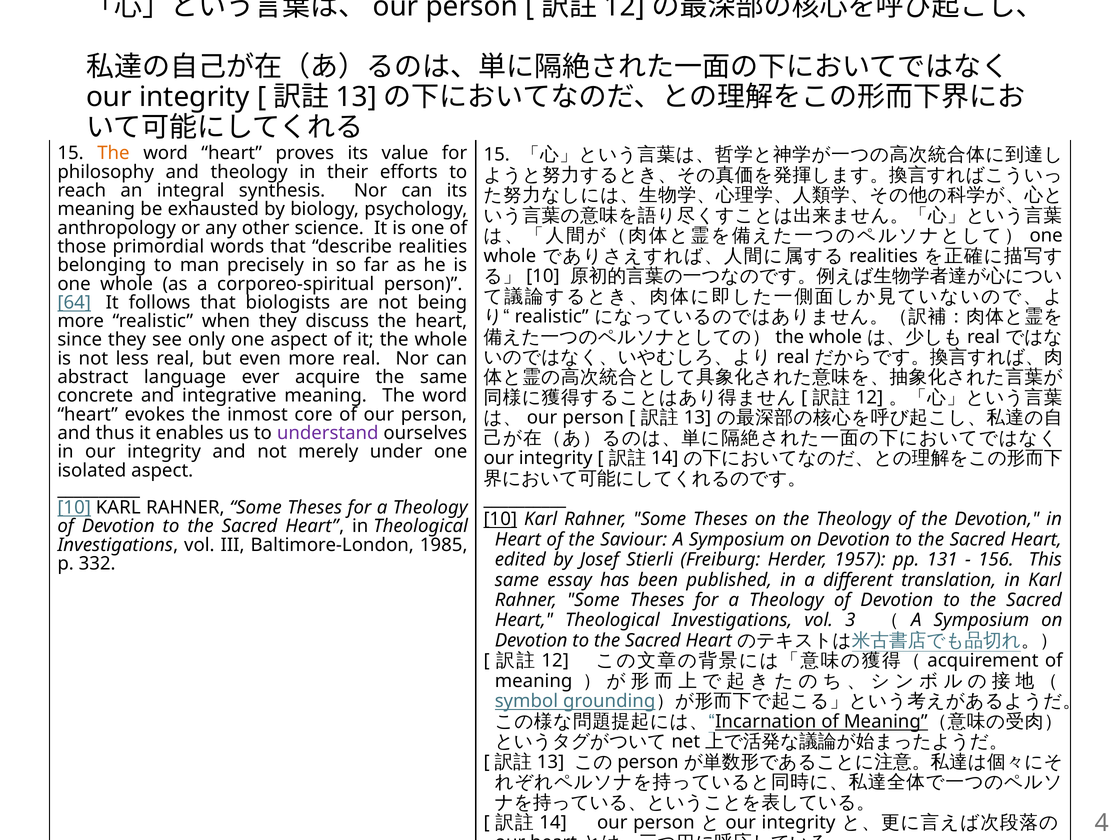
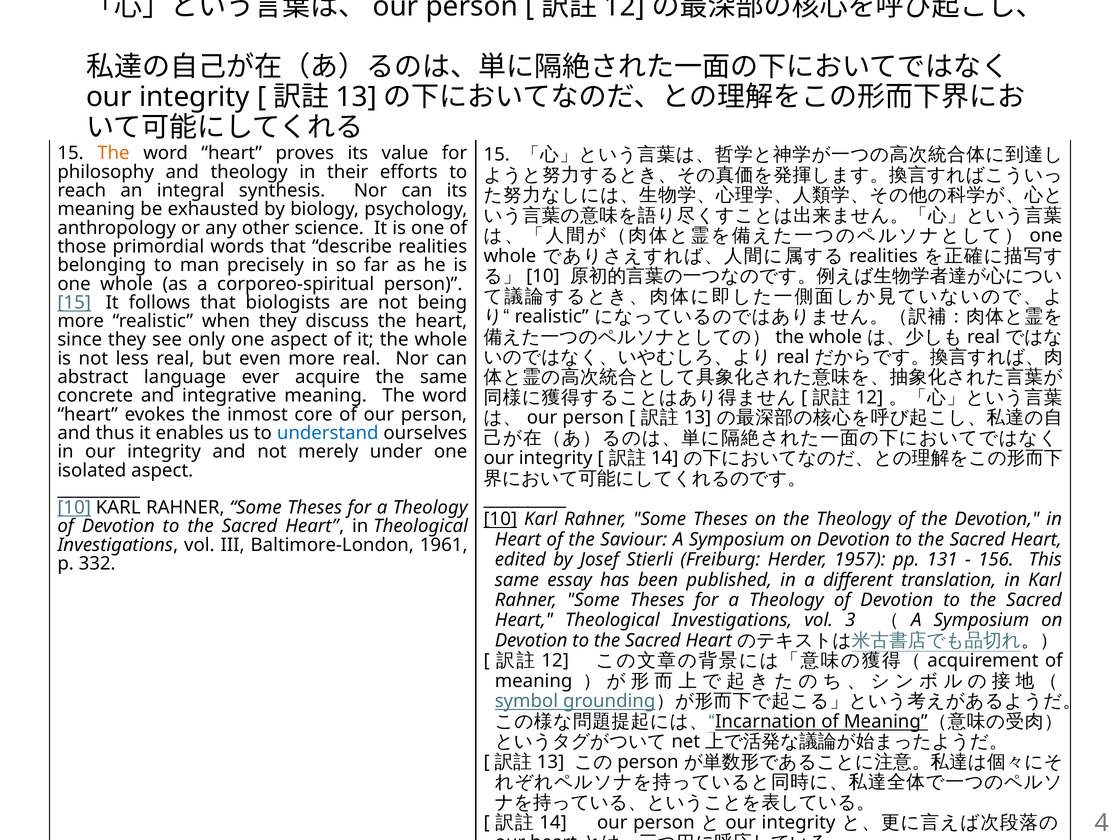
64 at (74, 303): 64 -> 15
understand colour: purple -> blue
1985: 1985 -> 1961
